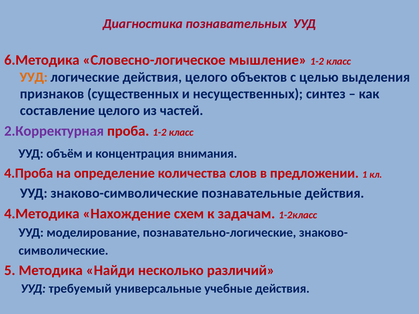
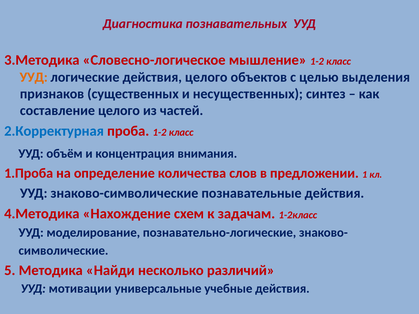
6.Методика: 6.Методика -> 3.Методика
2.Корректурная colour: purple -> blue
4.Проба: 4.Проба -> 1.Проба
требуемый: требуемый -> мотивации
